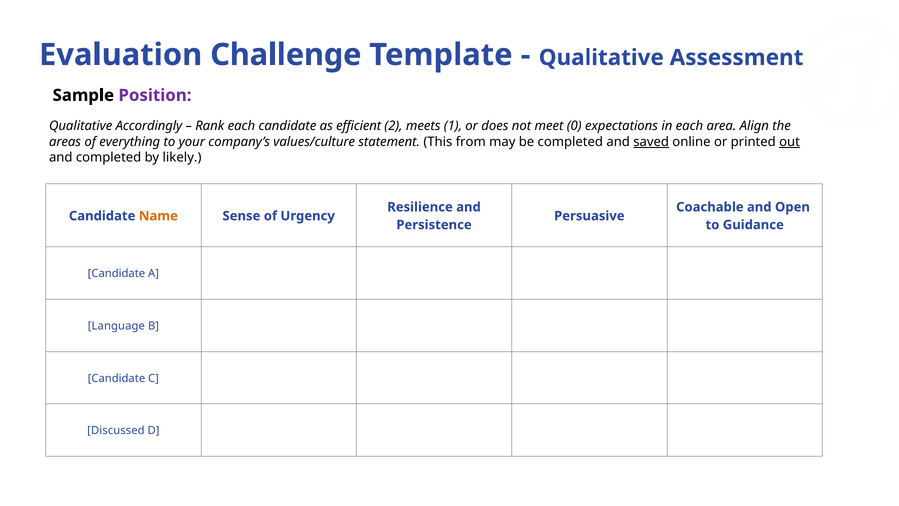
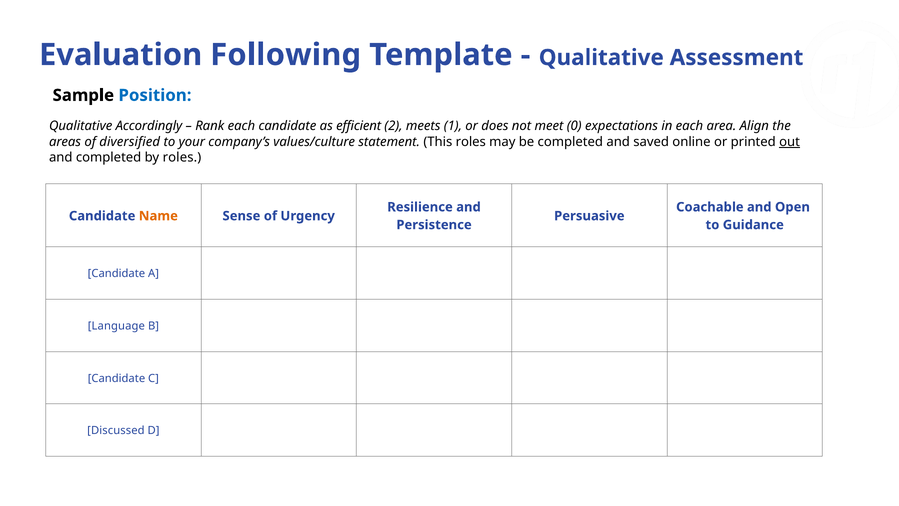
Challenge: Challenge -> Following
Position colour: purple -> blue
everything: everything -> diversified
This from: from -> roles
saved underline: present -> none
by likely: likely -> roles
